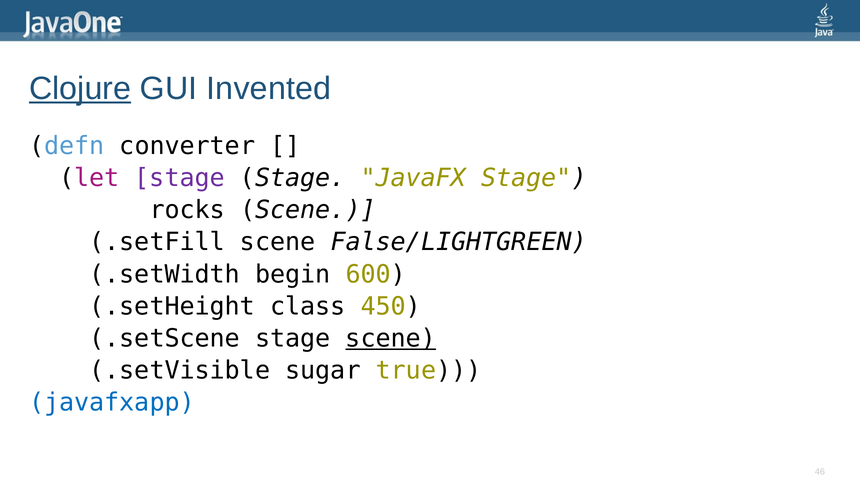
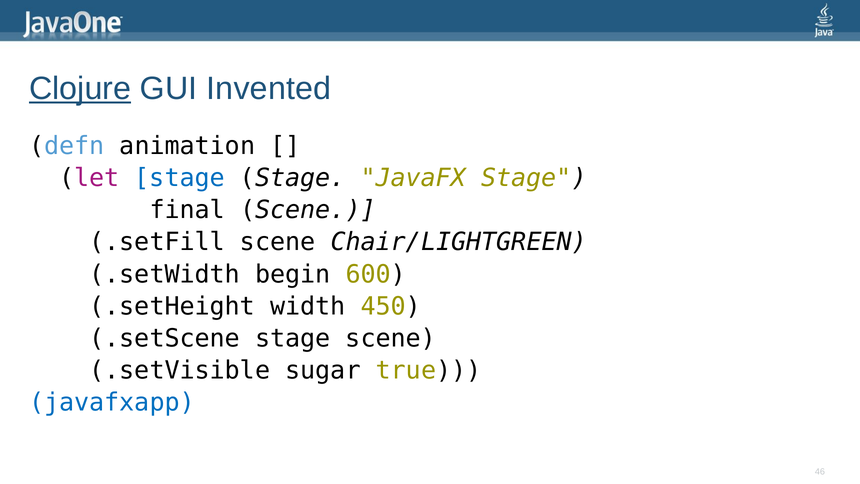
converter: converter -> animation
stage at (180, 178) colour: purple -> blue
rocks: rocks -> final
False/LIGHTGREEN: False/LIGHTGREEN -> Chair/LIGHTGREEN
class: class -> width
scene at (391, 338) underline: present -> none
